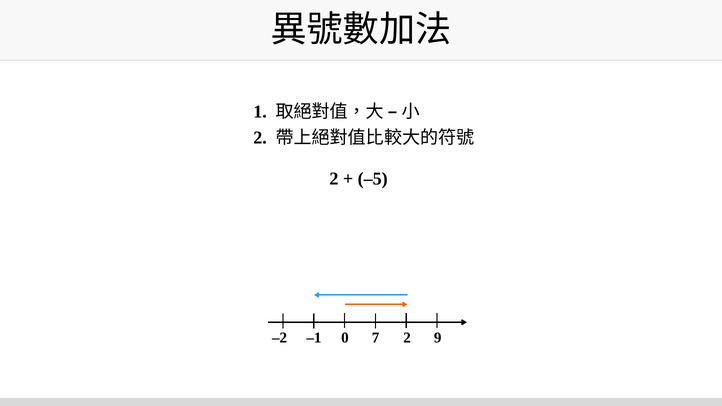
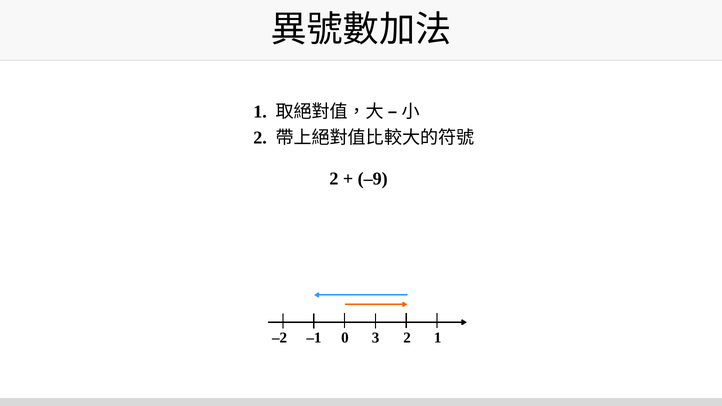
–5: –5 -> –9
7: 7 -> 3
2 9: 9 -> 1
